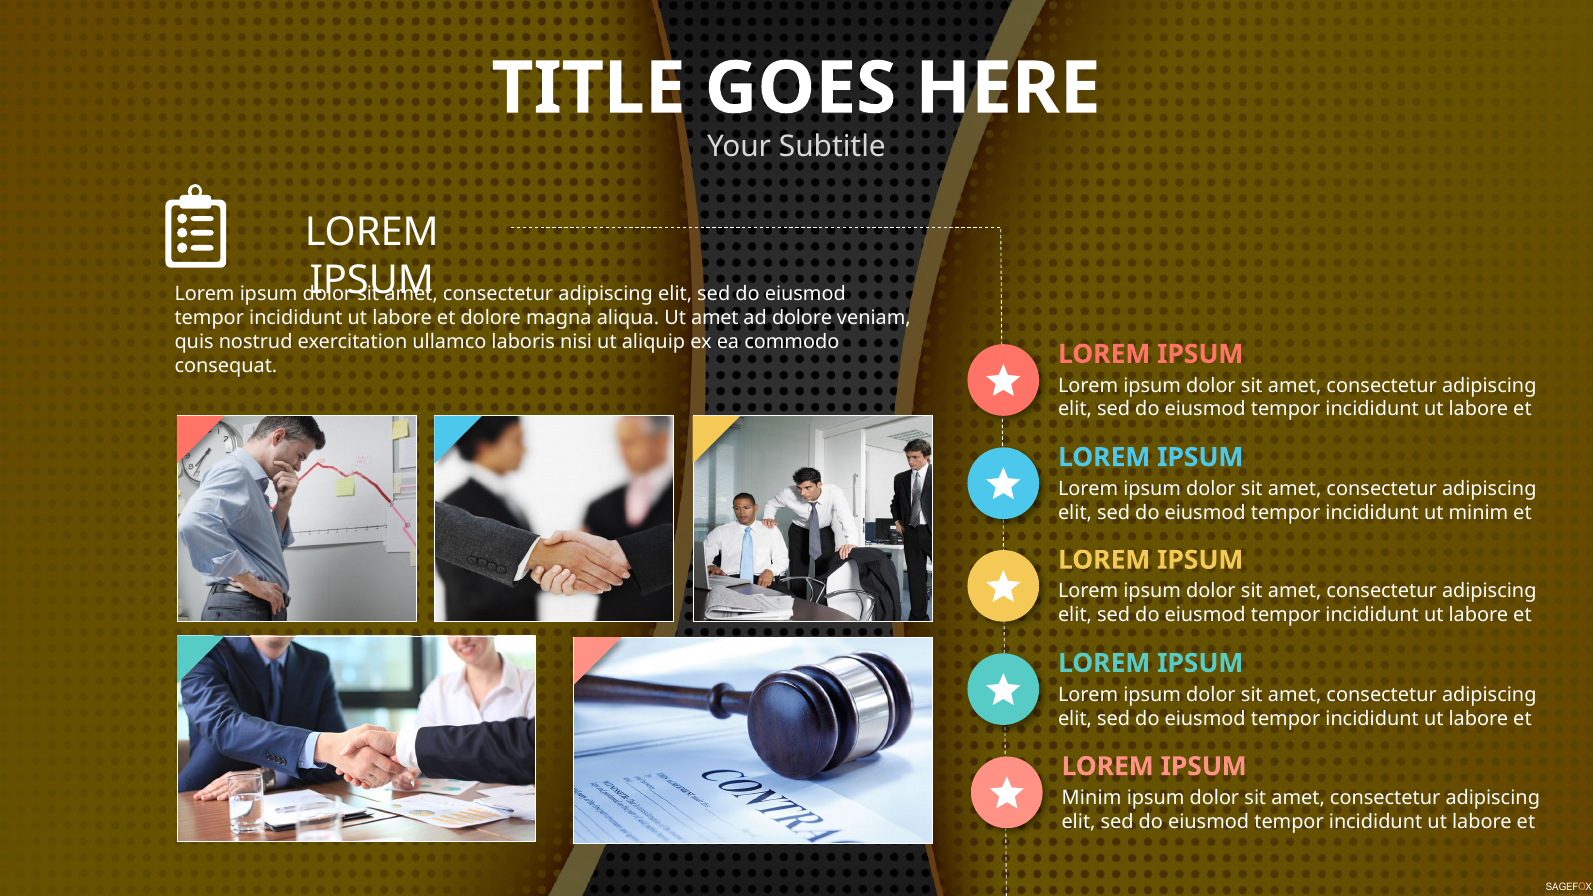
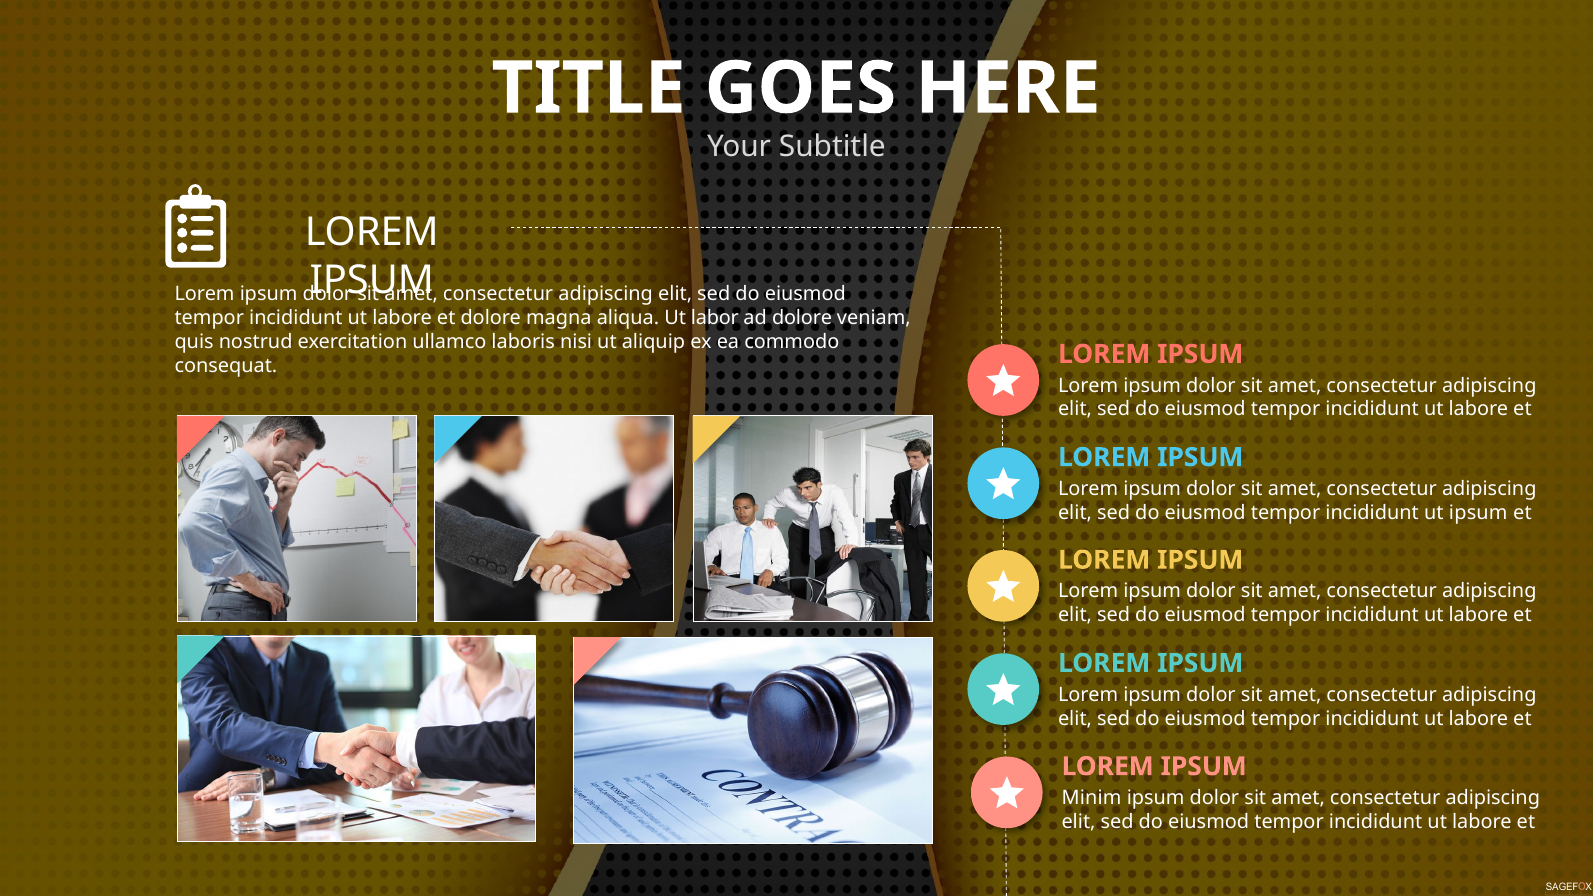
Ut amet: amet -> labor
ut minim: minim -> ipsum
